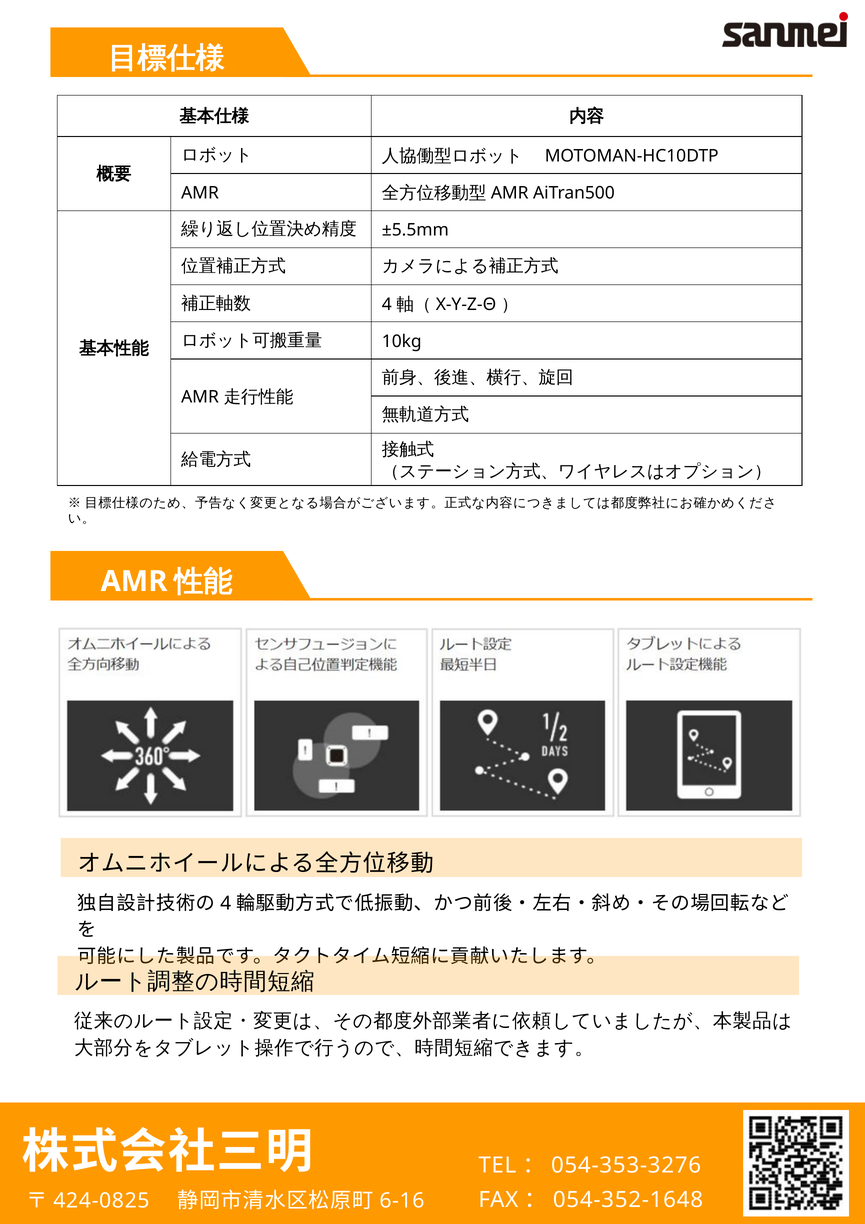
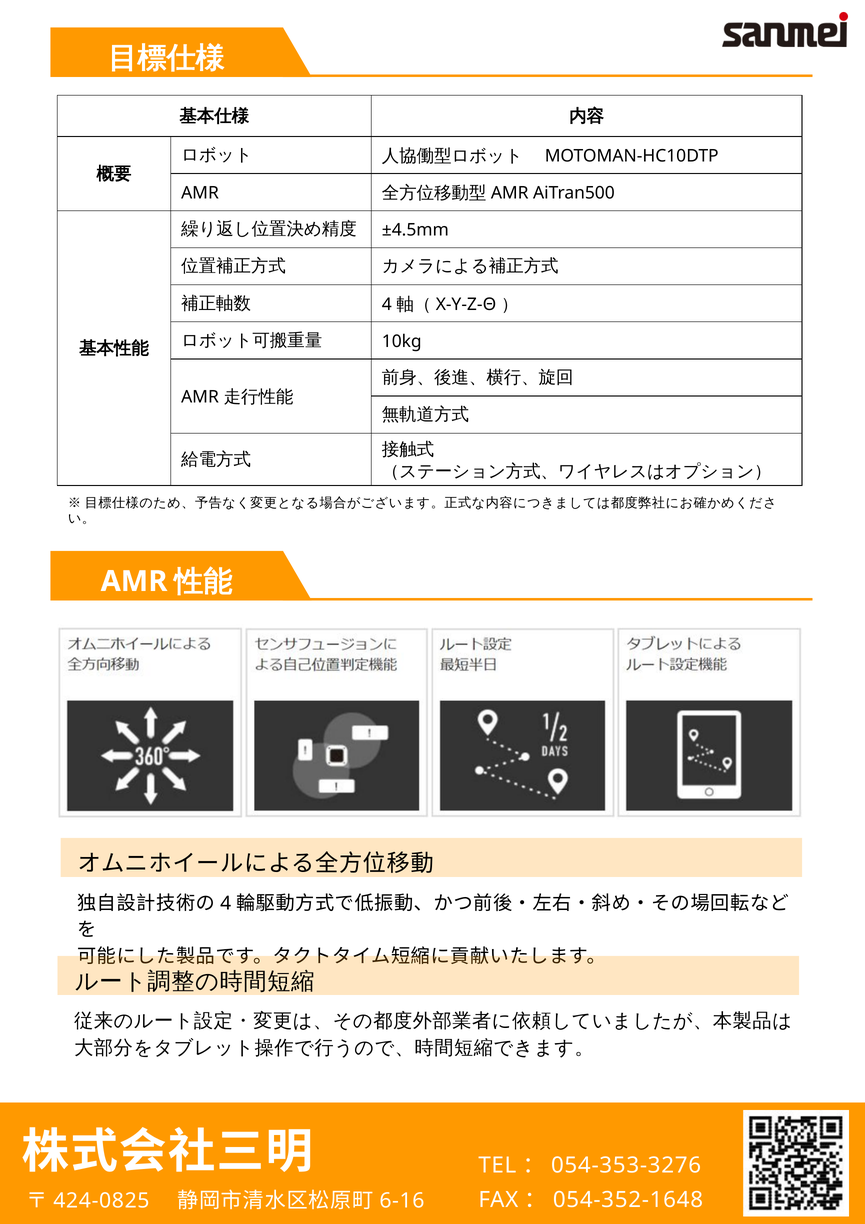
±5.5mm: ±5.5mm -> ±4.5mm
